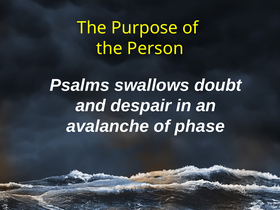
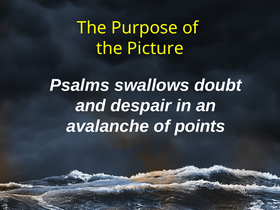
Person: Person -> Picture
phase: phase -> points
